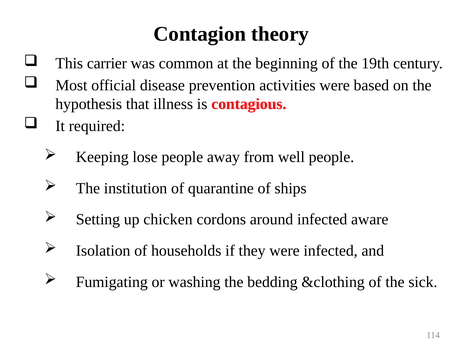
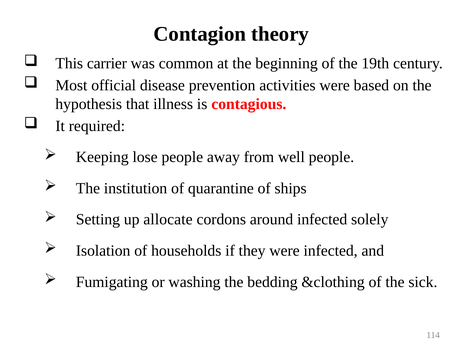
chicken: chicken -> allocate
aware: aware -> solely
